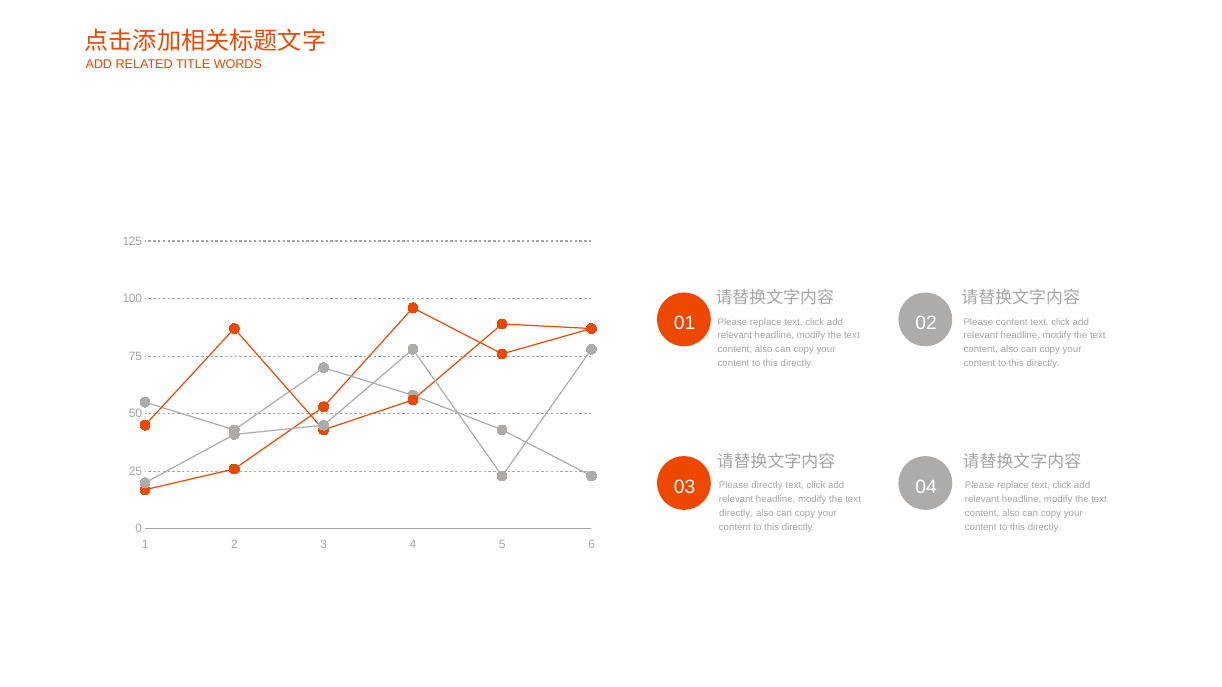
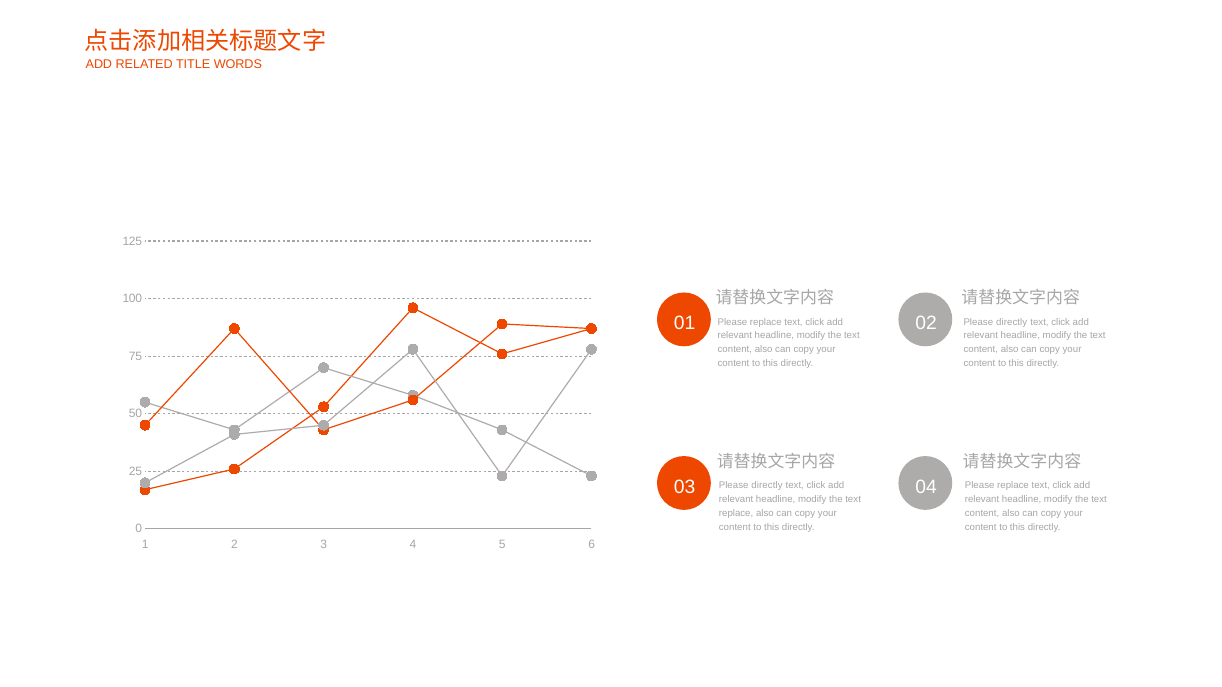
content at (1012, 322): content -> directly
directly at (736, 513): directly -> replace
